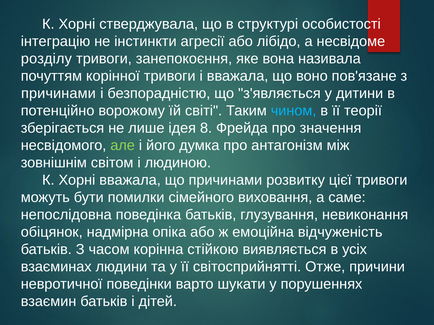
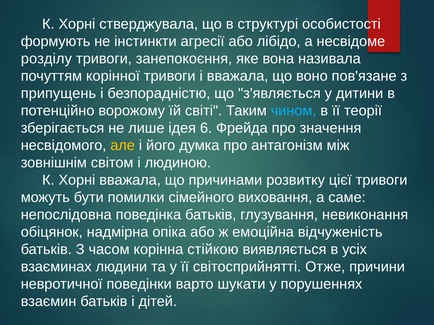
інтеграцію: інтеграцію -> формують
причинами at (58, 94): причинами -> припущень
8: 8 -> 6
але colour: light green -> yellow
